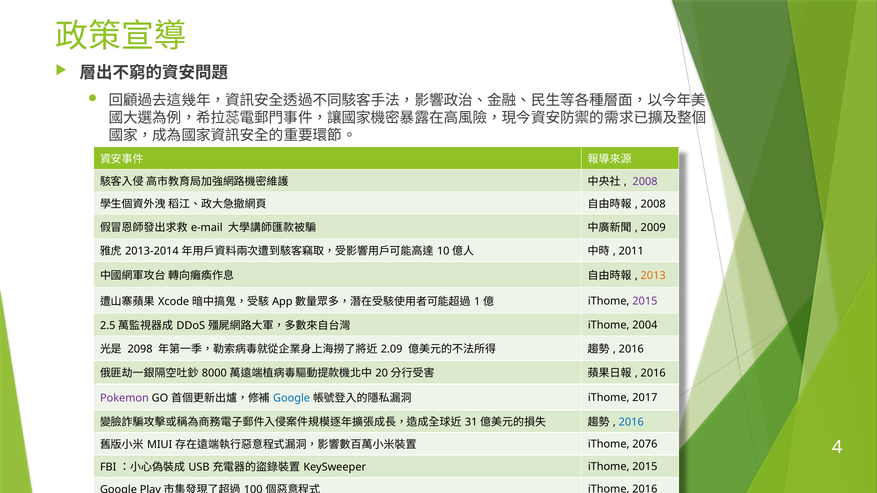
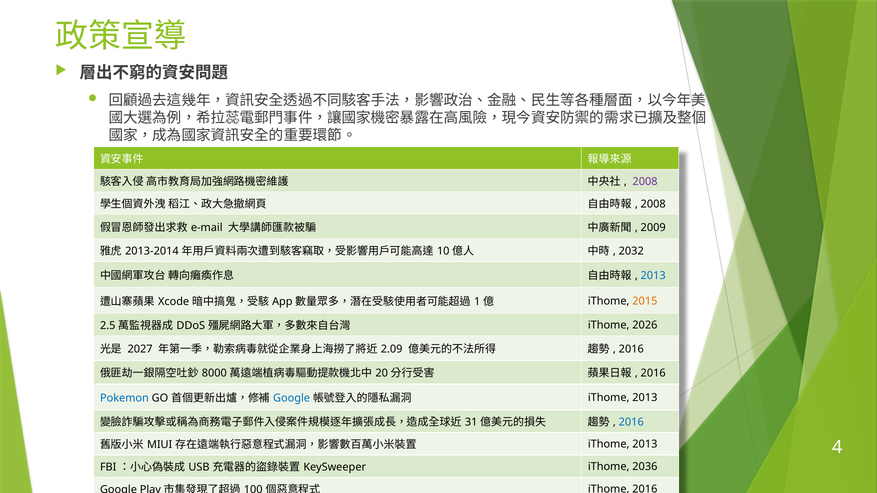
2011: 2011 -> 2032
2013 at (653, 276) colour: orange -> blue
2015 at (645, 301) colour: purple -> orange
2004: 2004 -> 2026
2098: 2098 -> 2027
Pokemon colour: purple -> blue
2017 at (645, 398): 2017 -> 2013
2076 at (645, 445): 2076 -> 2013
2015 at (645, 467): 2015 -> 2036
